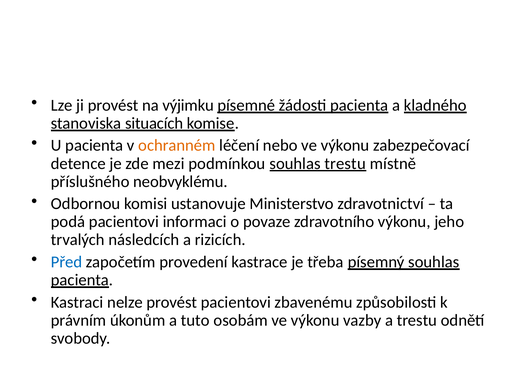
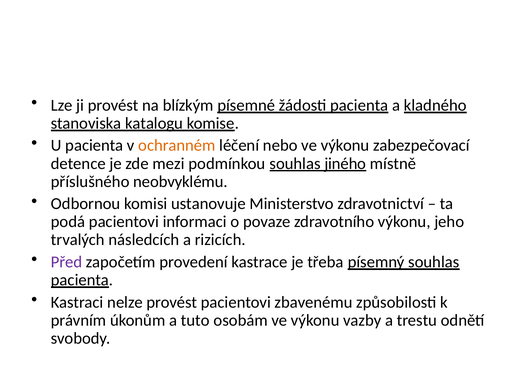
výjimku: výjimku -> blízkým
situacích: situacích -> katalogu
souhlas trestu: trestu -> jiného
Před colour: blue -> purple
